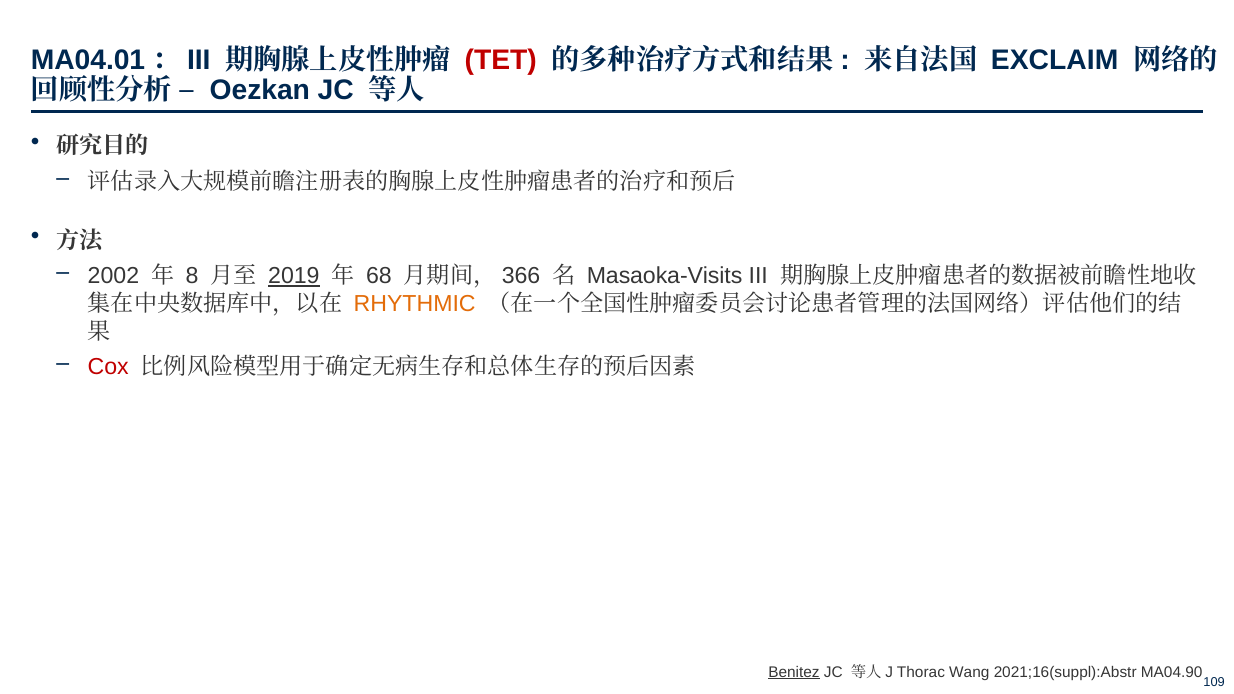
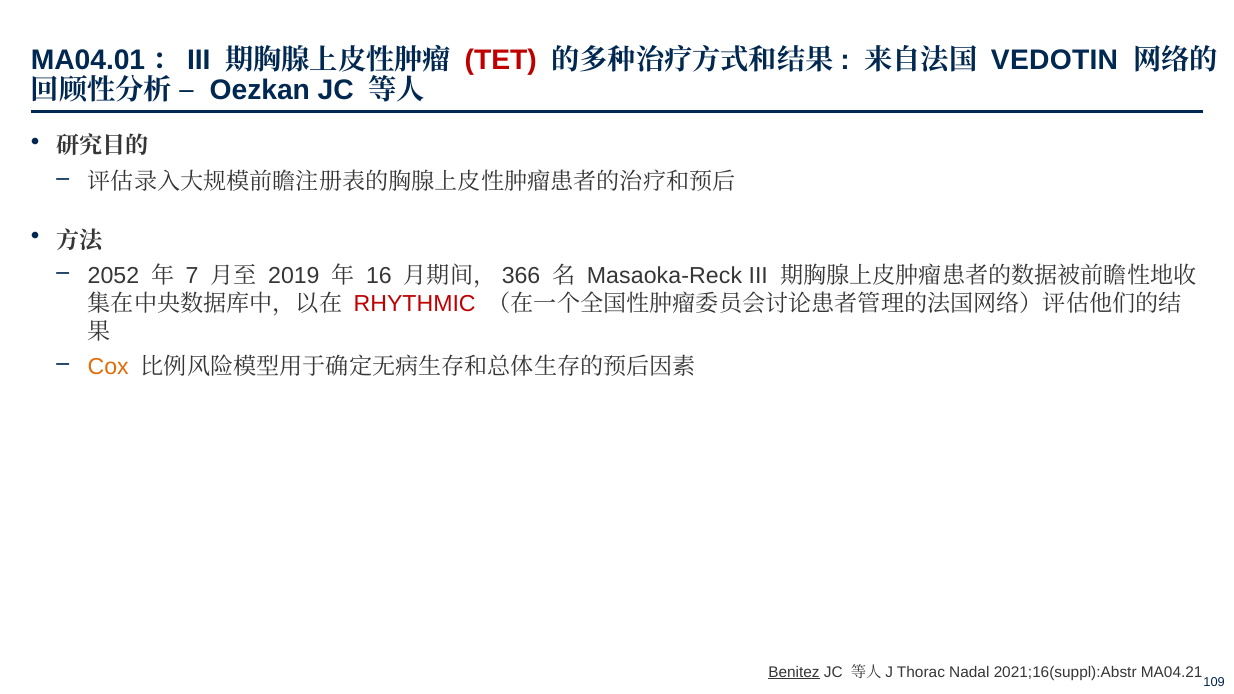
EXCLAIM: EXCLAIM -> VEDOTIN
2002: 2002 -> 2052
8: 8 -> 7
2019 underline: present -> none
68: 68 -> 16
Masaoka-Visits: Masaoka-Visits -> Masaoka-Reck
RHYTHMIC colour: orange -> red
Cox colour: red -> orange
Wang: Wang -> Nadal
MA04.90: MA04.90 -> MA04.21
